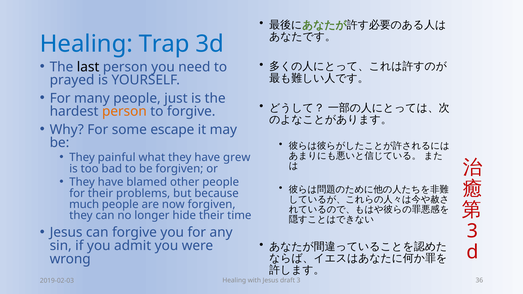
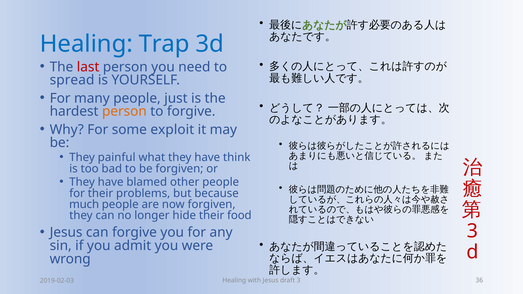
last colour: black -> red
prayed: prayed -> spread
escape: escape -> exploit
grew: grew -> think
time: time -> food
